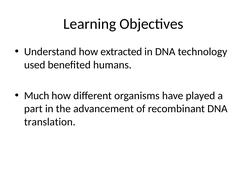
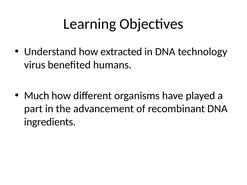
used: used -> virus
translation: translation -> ingredients
